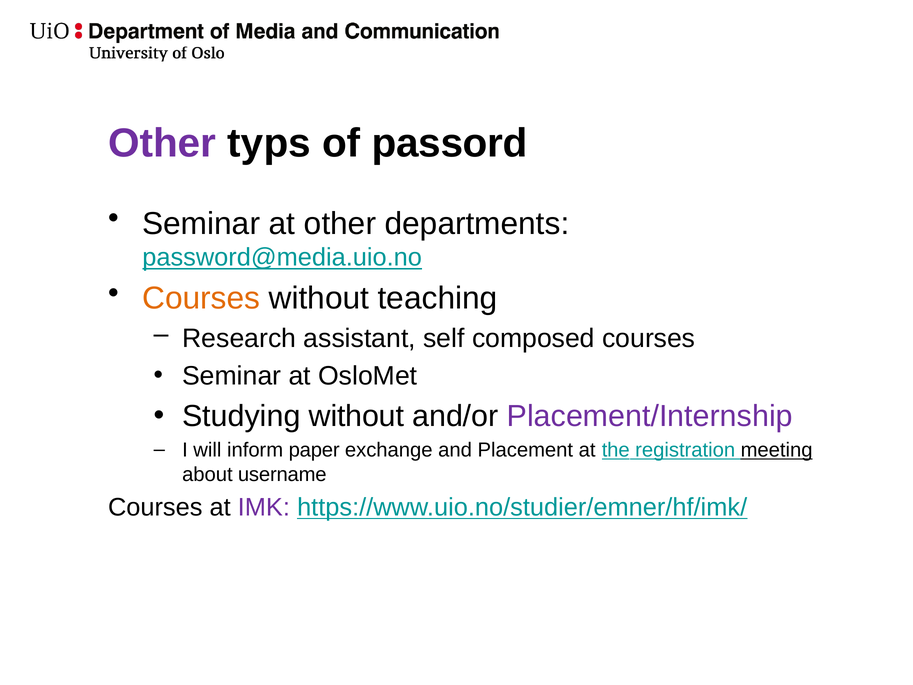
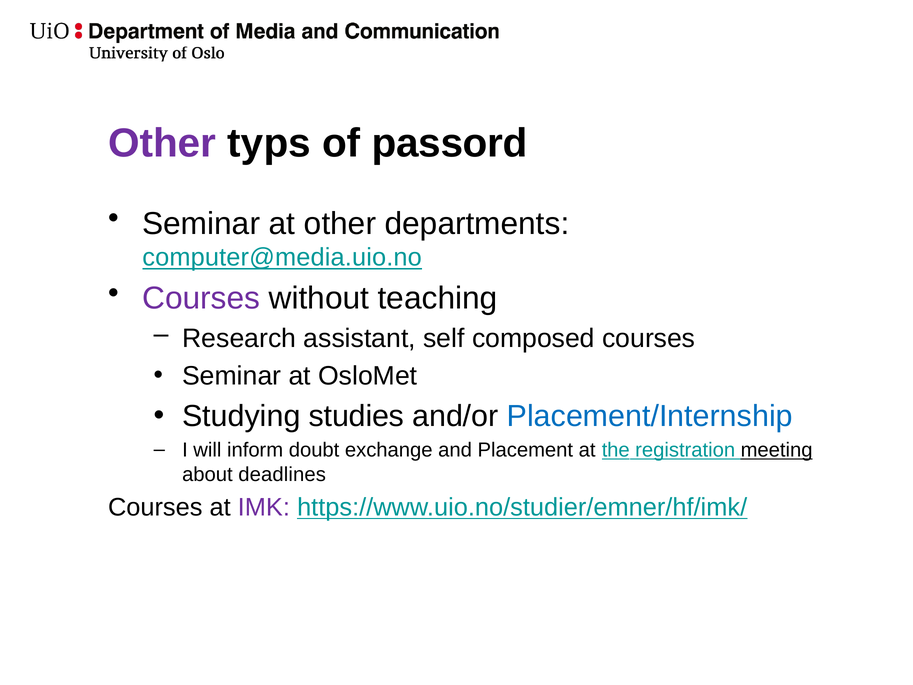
password@media.uio.no: password@media.uio.no -> computer@media.uio.no
Courses at (201, 298) colour: orange -> purple
Studying without: without -> studies
Placement/Internship colour: purple -> blue
paper: paper -> doubt
username: username -> deadlines
